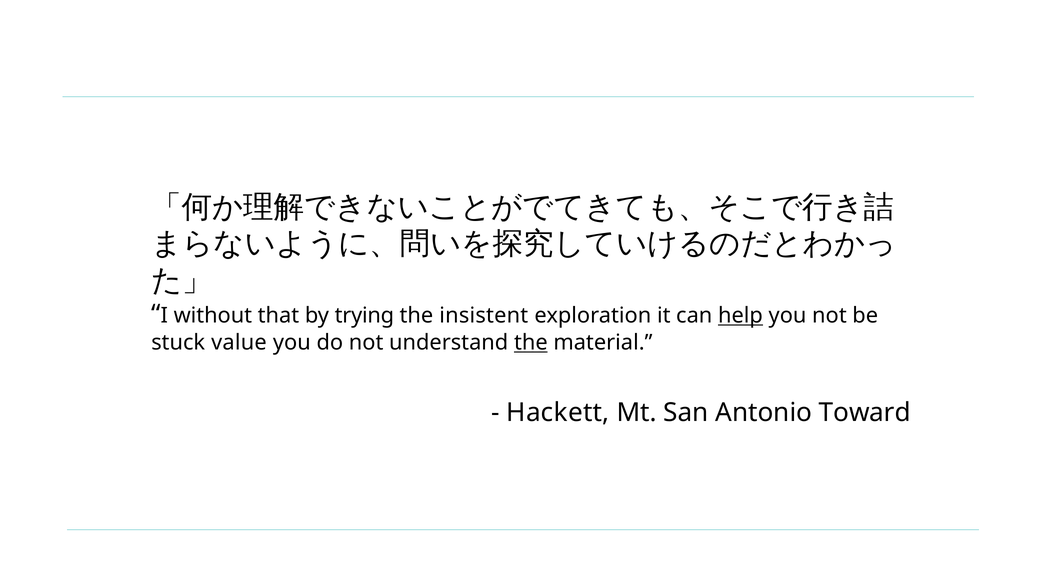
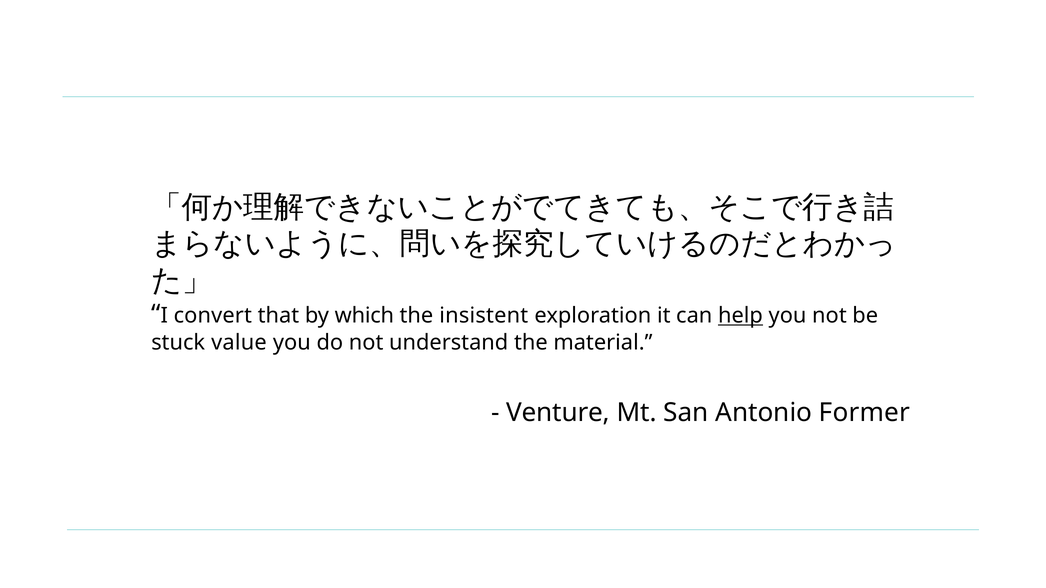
without: without -> convert
trying: trying -> which
the at (531, 343) underline: present -> none
Hackett: Hackett -> Venture
Toward: Toward -> Former
